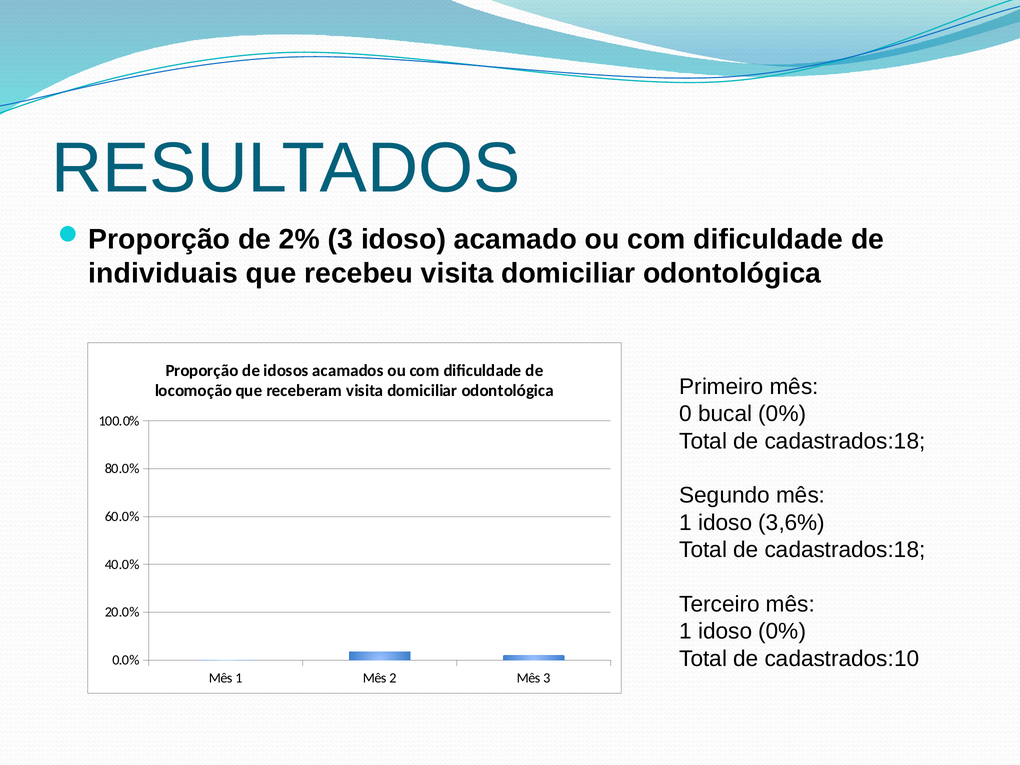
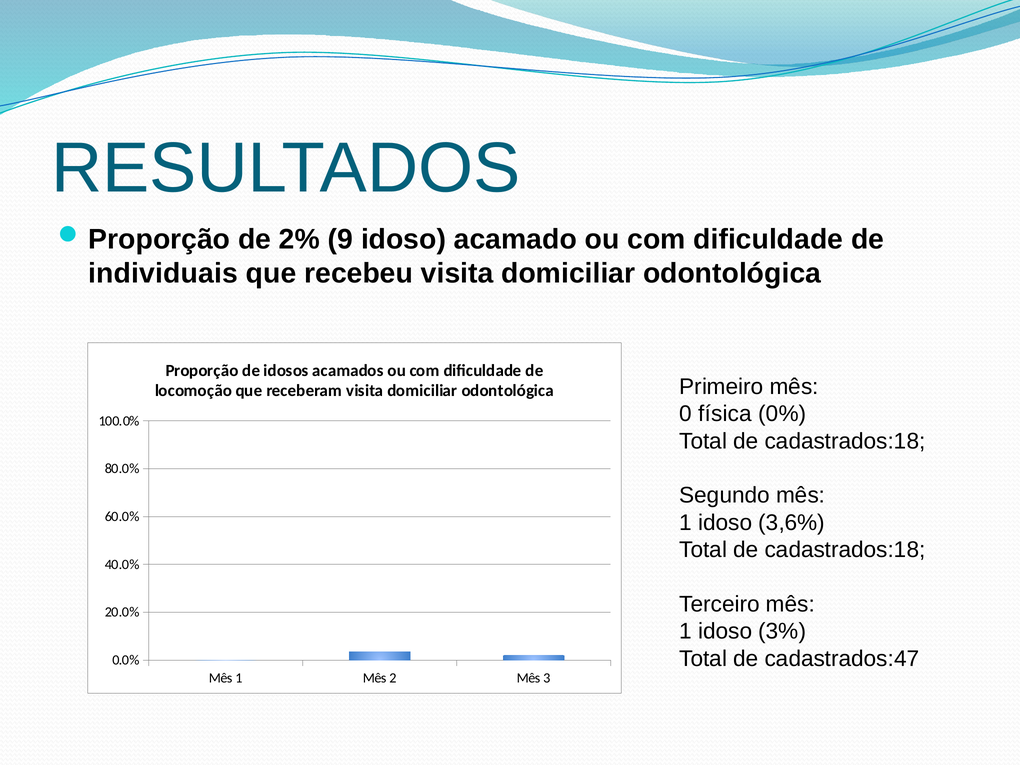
2% 3: 3 -> 9
bucal: bucal -> física
idoso 0%: 0% -> 3%
cadastrados:10: cadastrados:10 -> cadastrados:47
